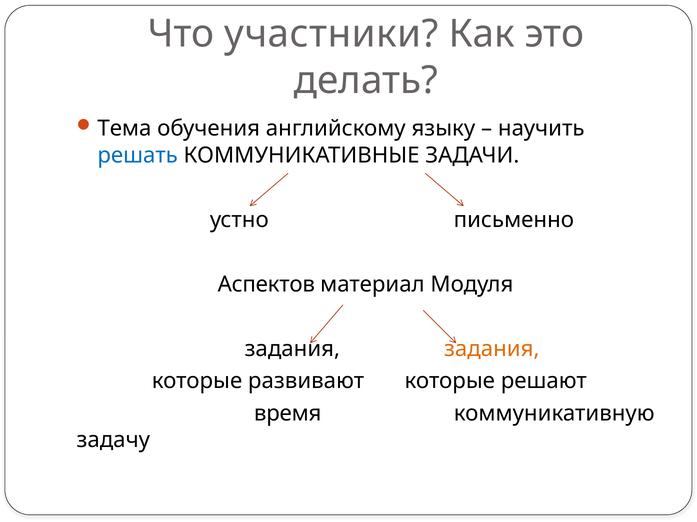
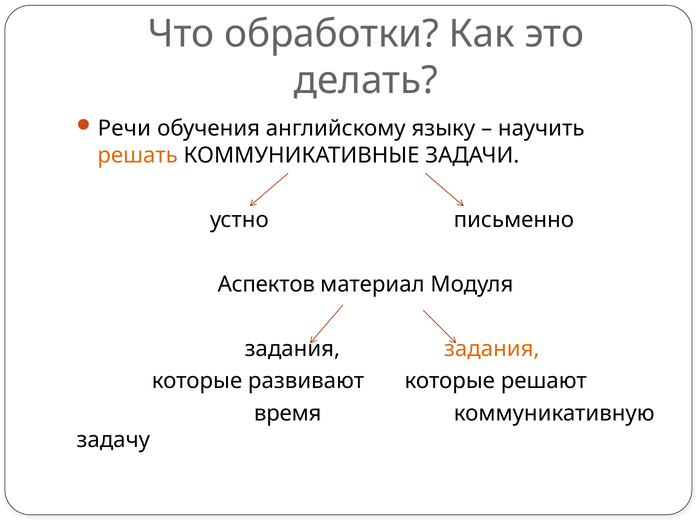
участники: участники -> обработки
Тема: Тема -> Речи
решать colour: blue -> orange
